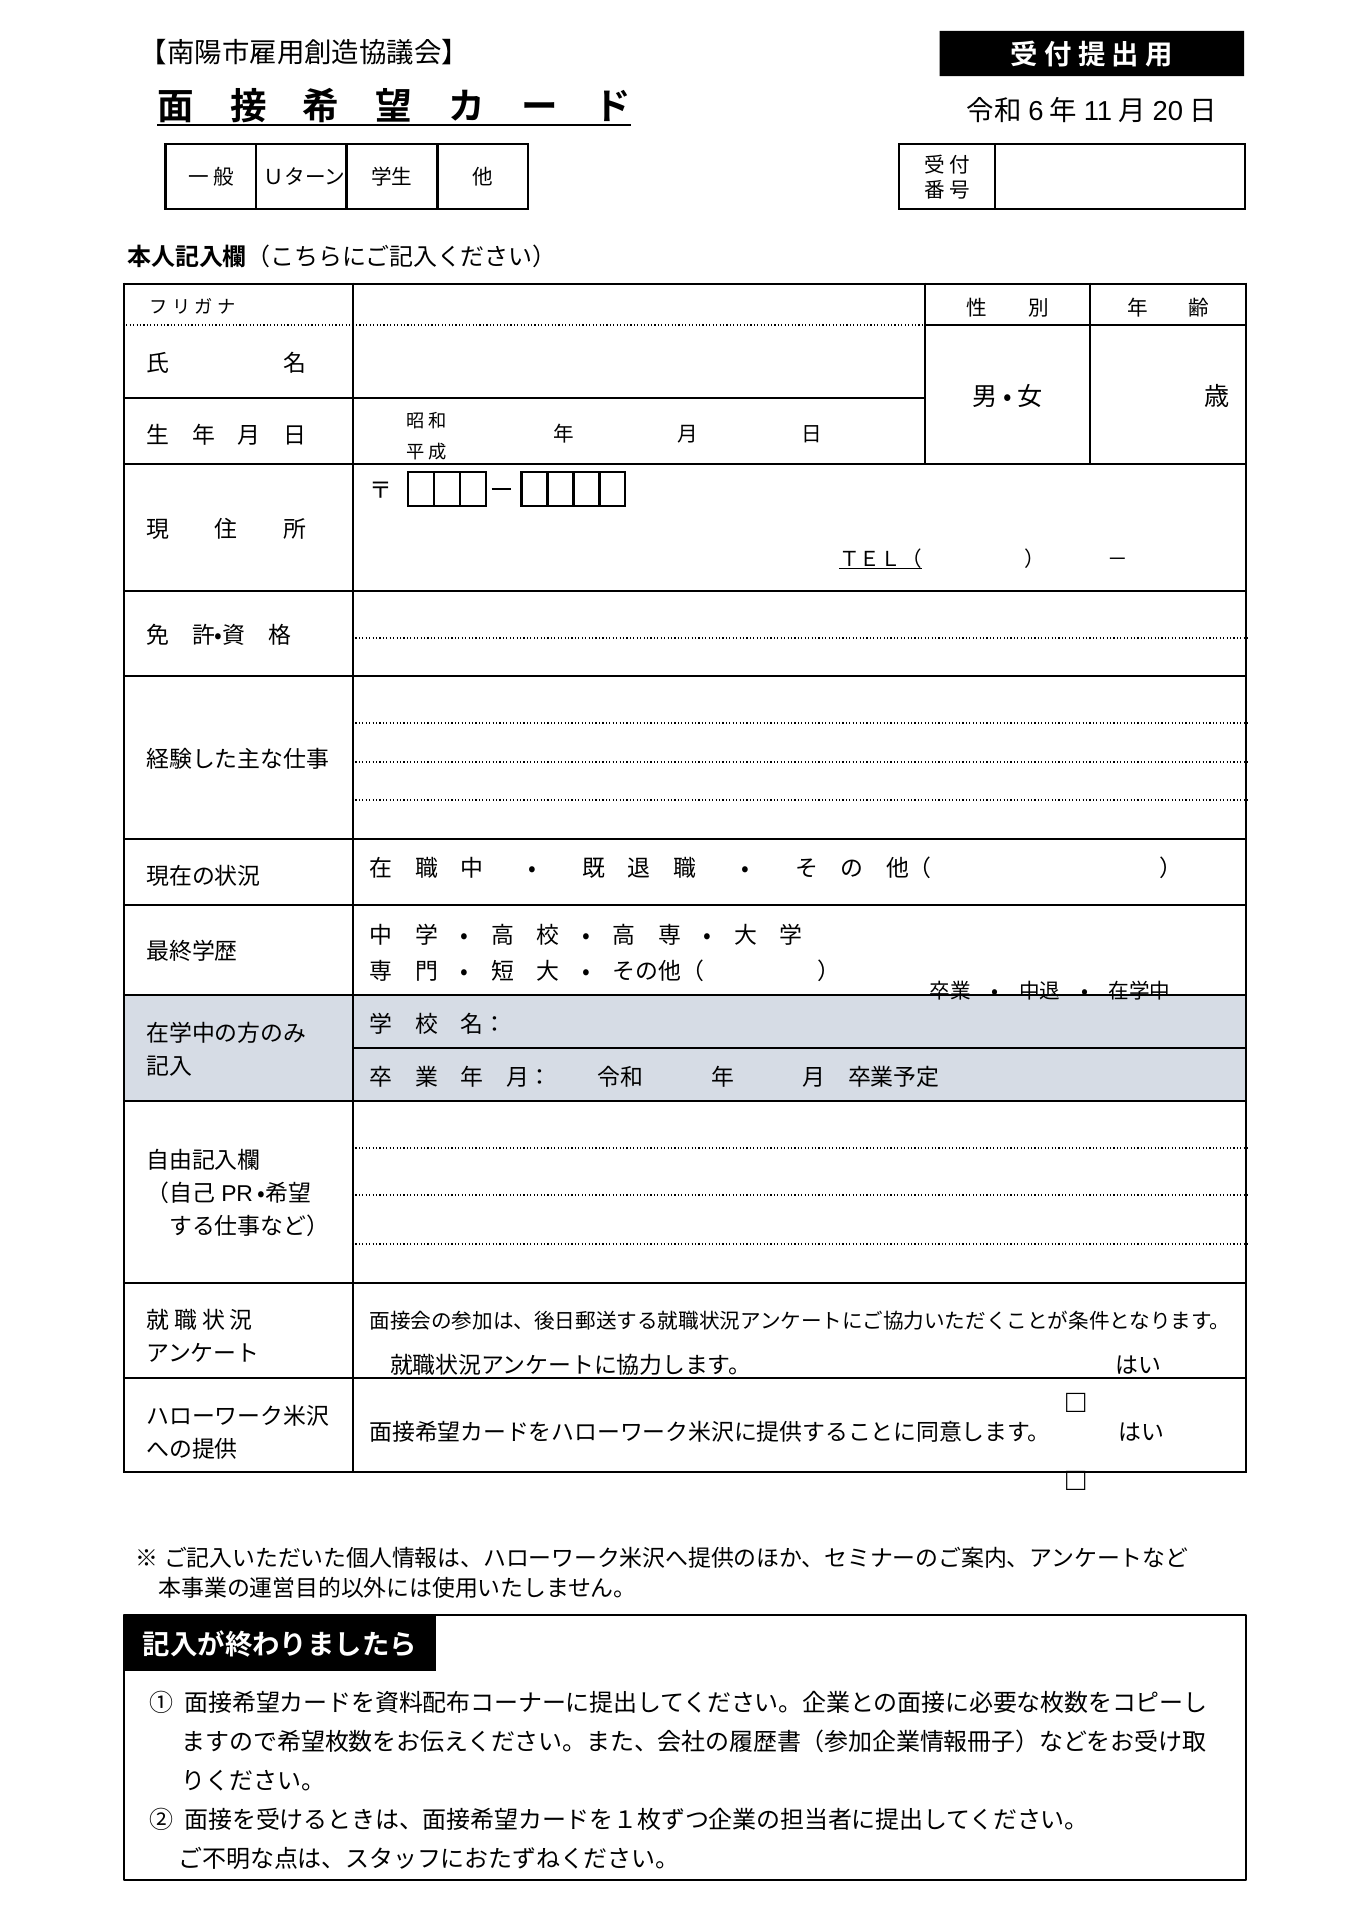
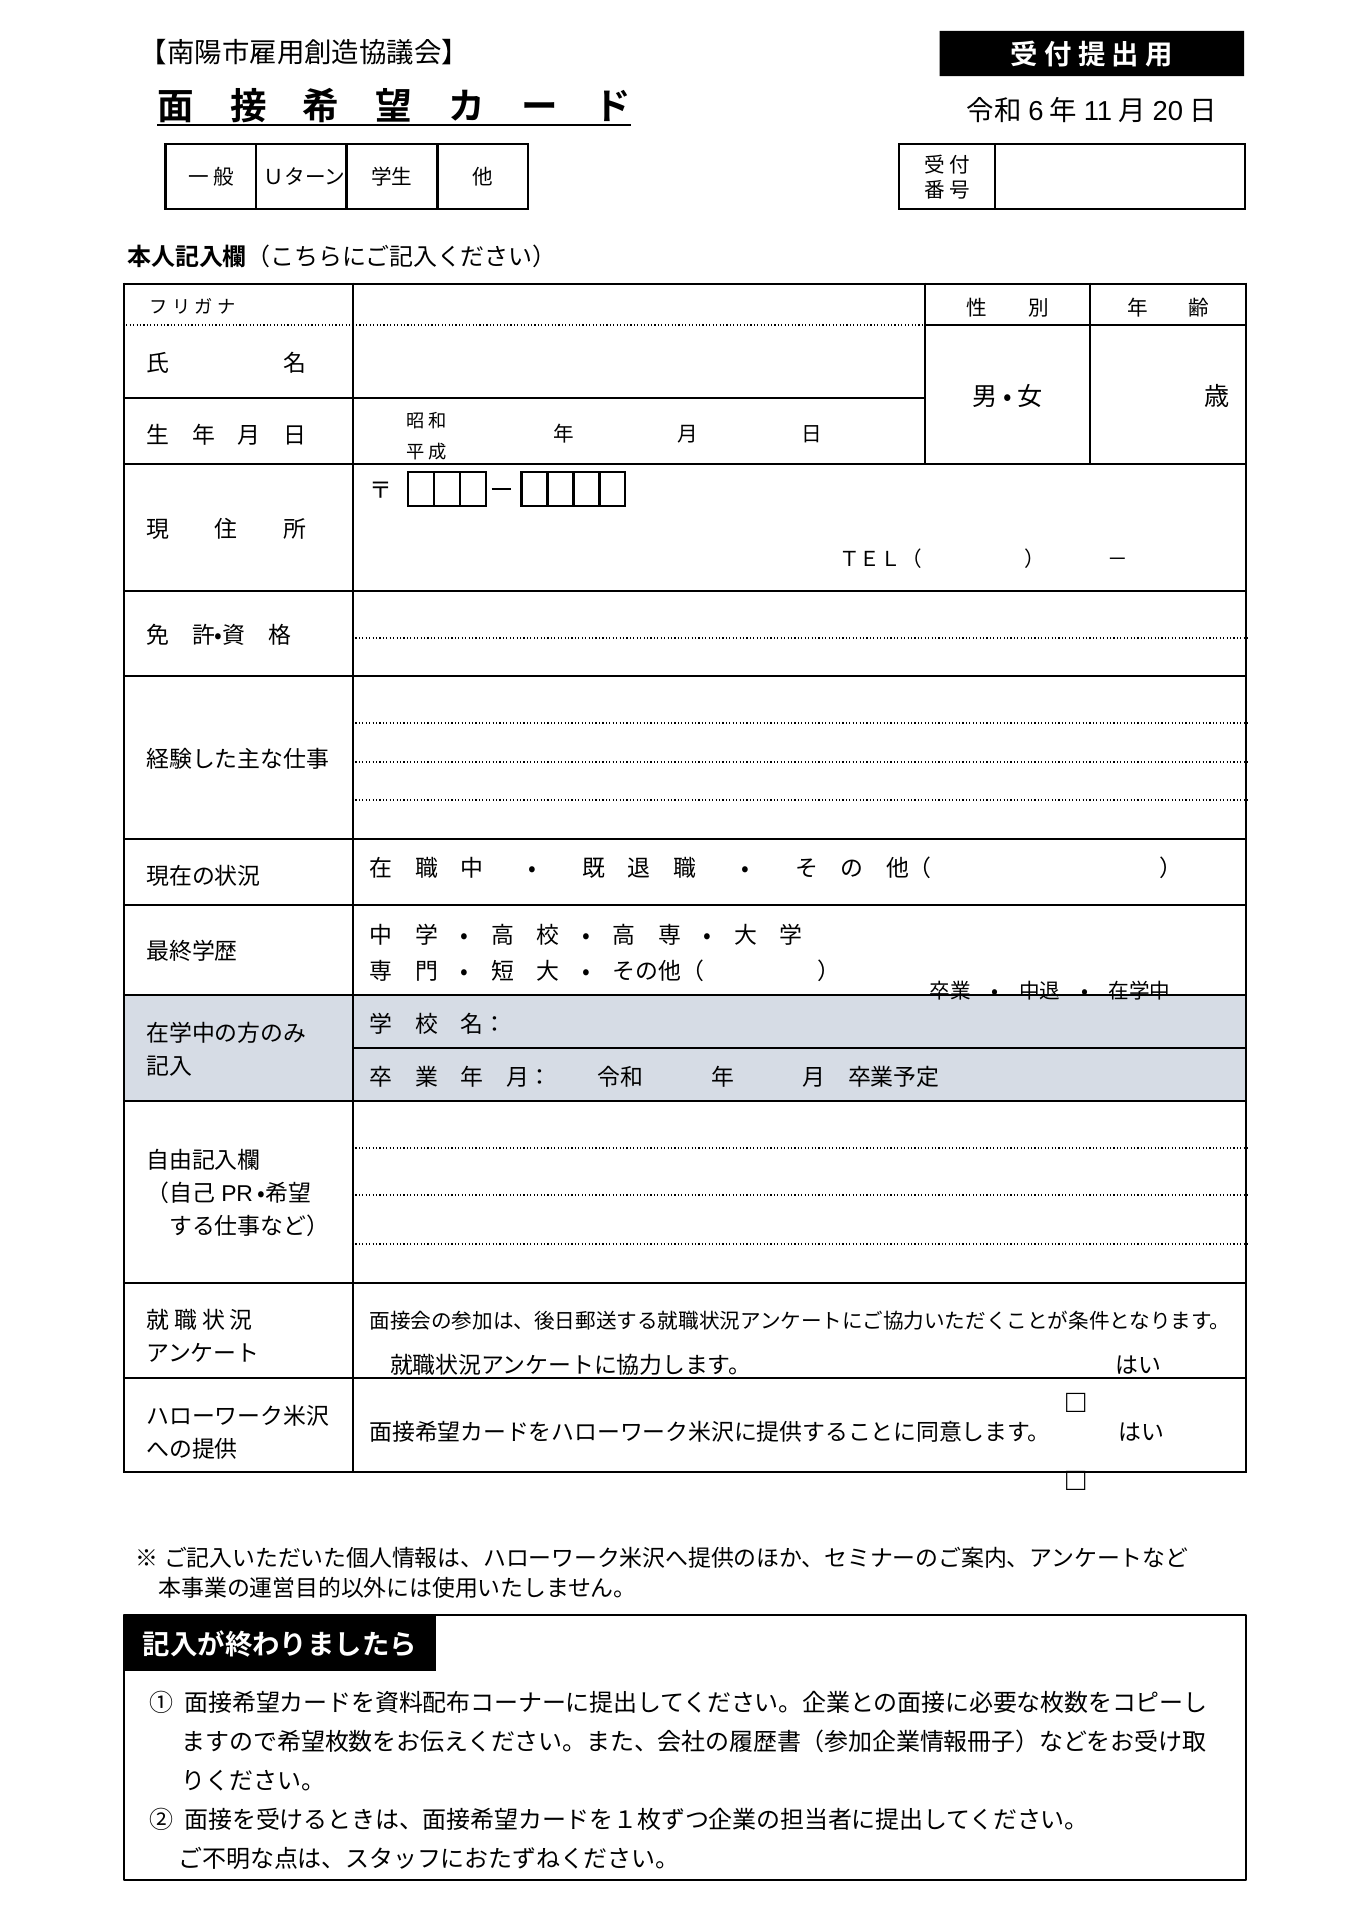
ＴＥＬ（ underline: present -> none
